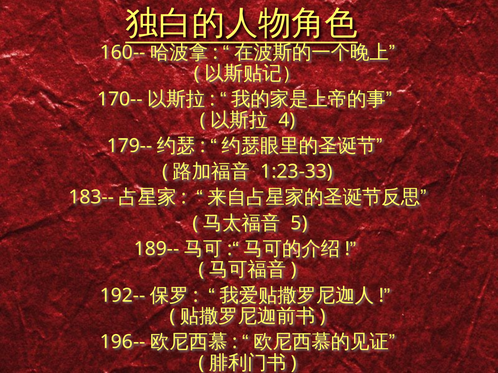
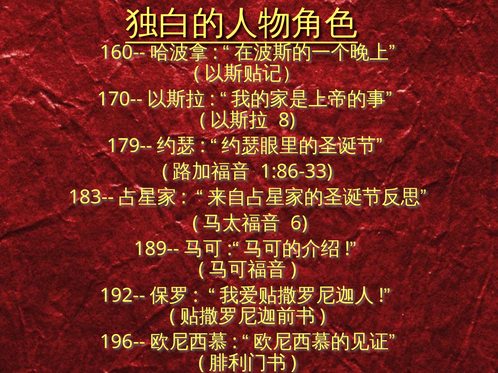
4: 4 -> 8
1:23-33: 1:23-33 -> 1:86-33
5: 5 -> 6
